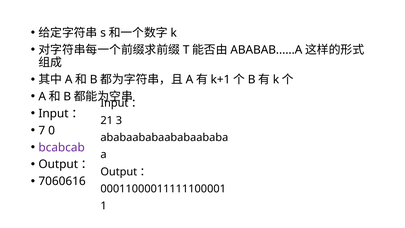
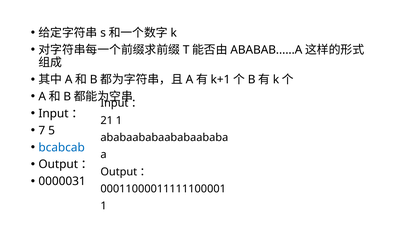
21 3: 3 -> 1
0: 0 -> 5
bcabcab colour: purple -> blue
7060616: 7060616 -> 0000031
